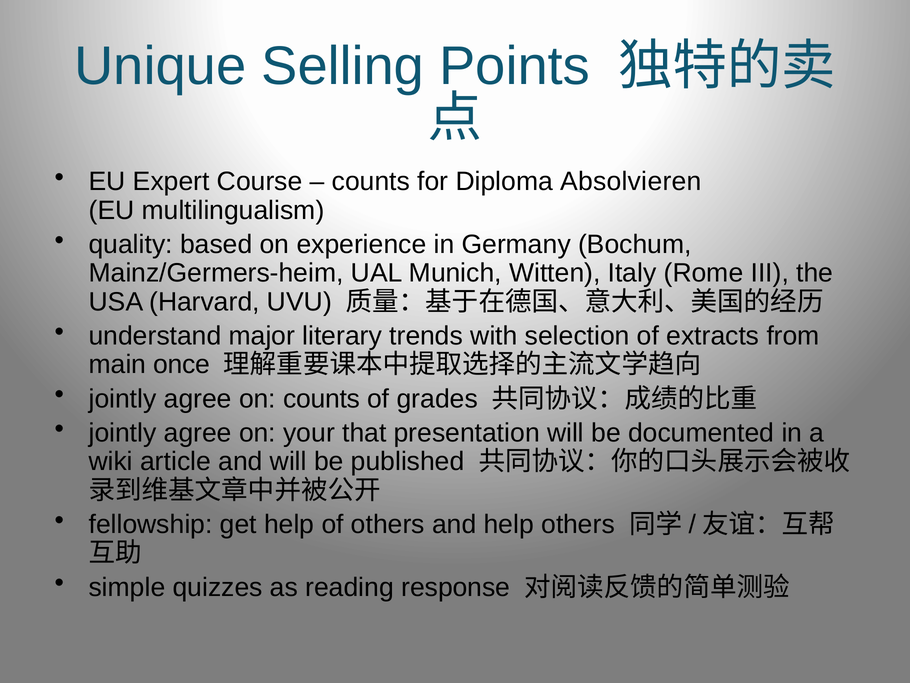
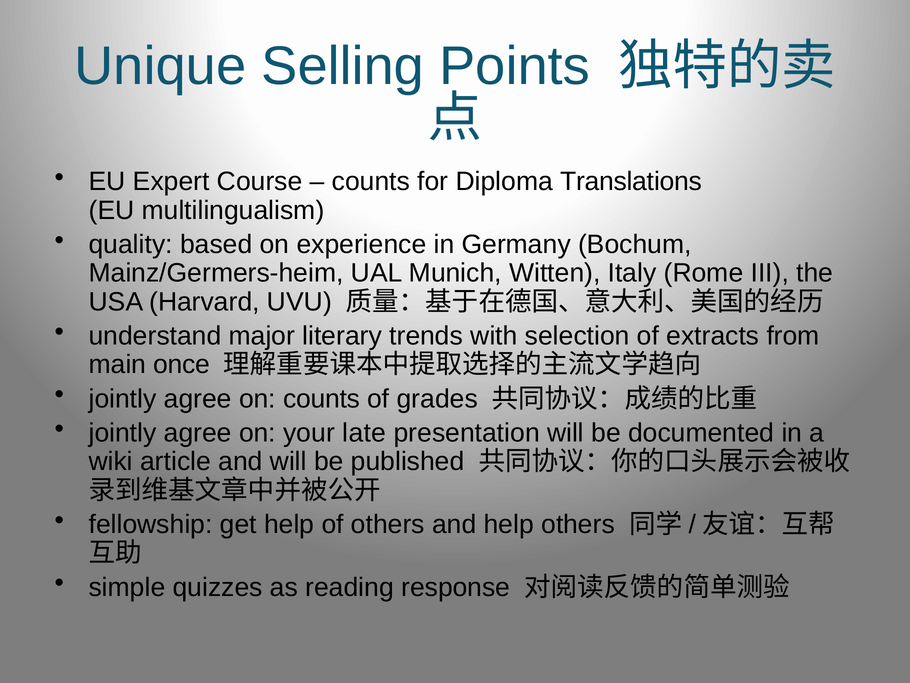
Absolvieren: Absolvieren -> Translations
that: that -> late
